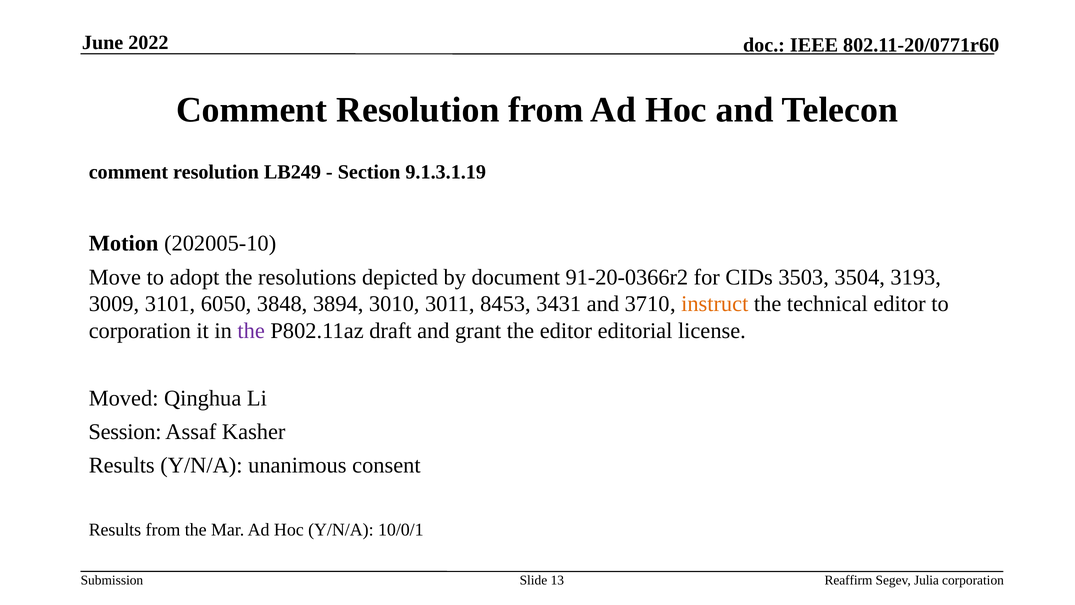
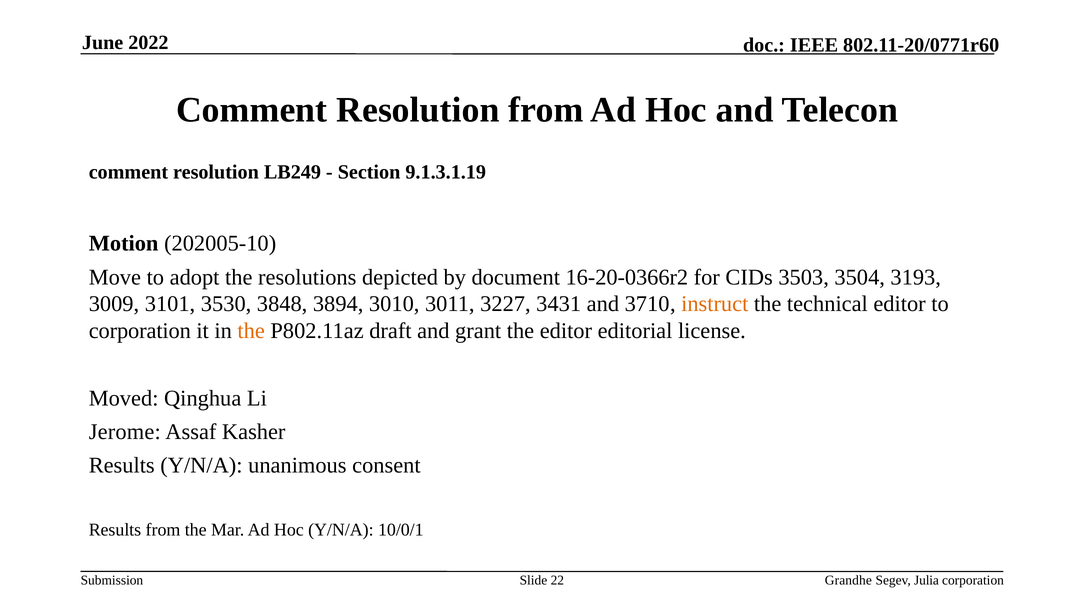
91-20-0366r2: 91-20-0366r2 -> 16-20-0366r2
6050: 6050 -> 3530
8453: 8453 -> 3227
the at (251, 331) colour: purple -> orange
Session: Session -> Jerome
13: 13 -> 22
Reaffirm: Reaffirm -> Grandhe
